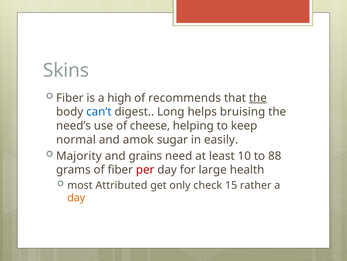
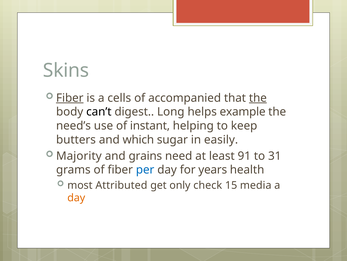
Fiber at (70, 98) underline: none -> present
high: high -> cells
recommends: recommends -> accompanied
can’t colour: blue -> black
bruising: bruising -> example
cheese: cheese -> instant
normal: normal -> butters
amok: amok -> which
10: 10 -> 91
88: 88 -> 31
per colour: red -> blue
large: large -> years
rather: rather -> media
